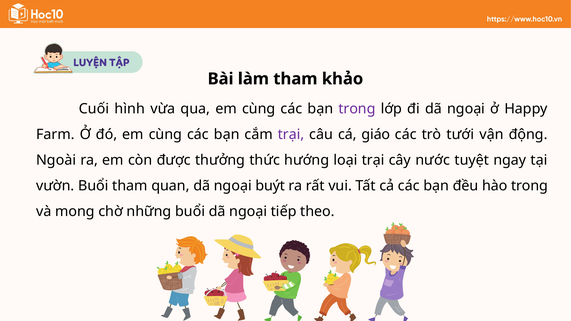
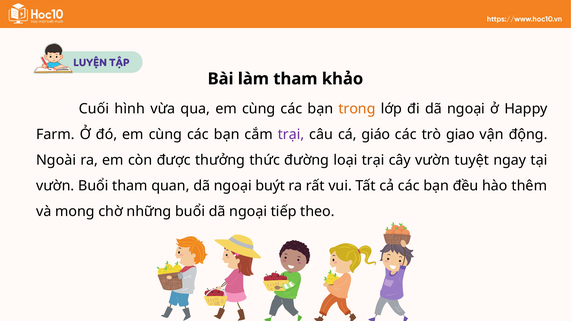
trong at (357, 109) colour: purple -> orange
tưới: tưới -> giao
hướng: hướng -> đường
cây nước: nước -> vườn
hào trong: trong -> thêm
